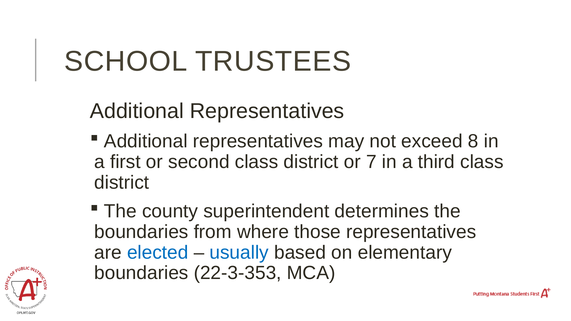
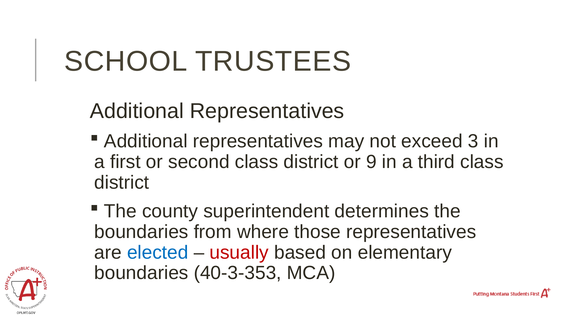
8: 8 -> 3
7: 7 -> 9
usually colour: blue -> red
22-3-353: 22-3-353 -> 40-3-353
